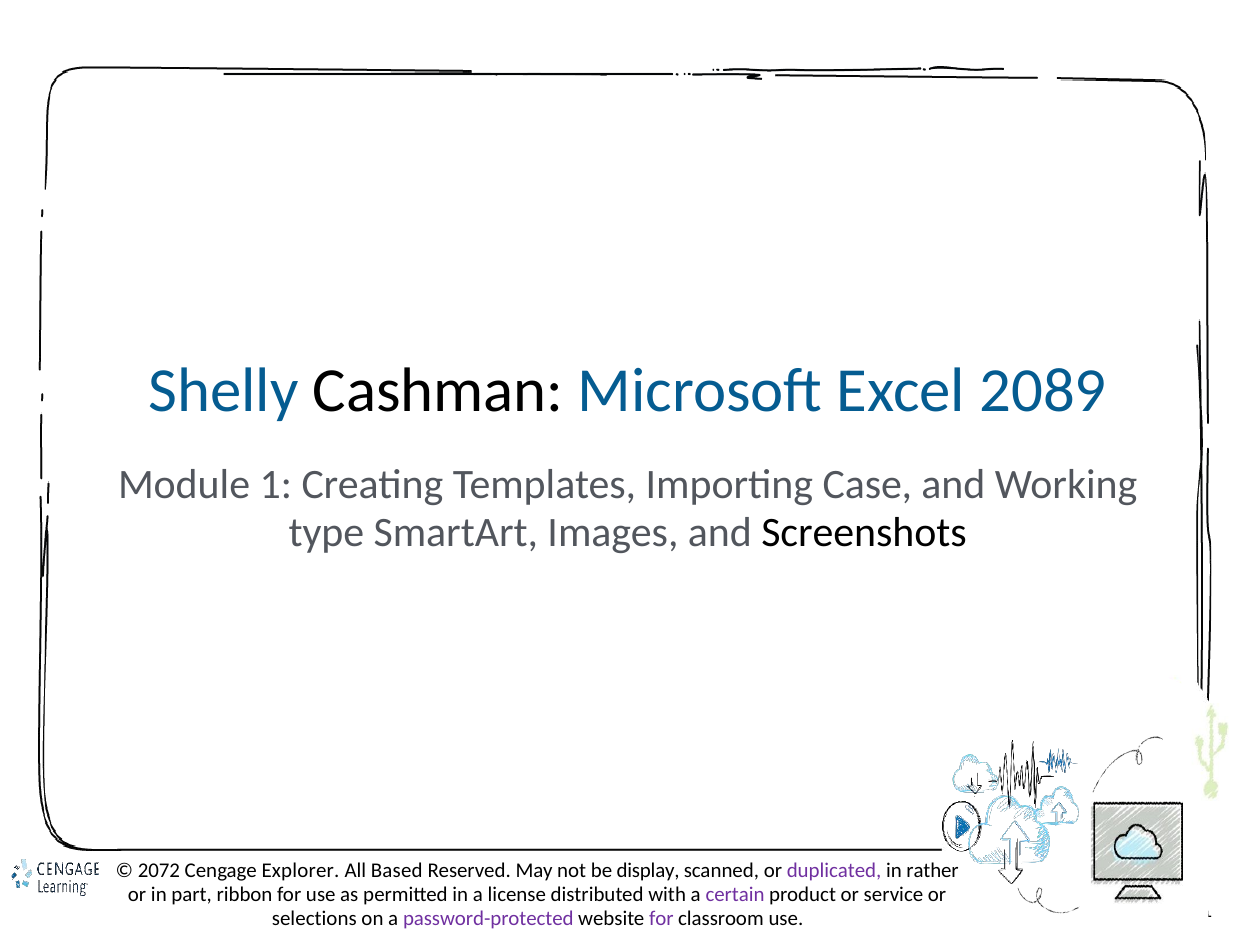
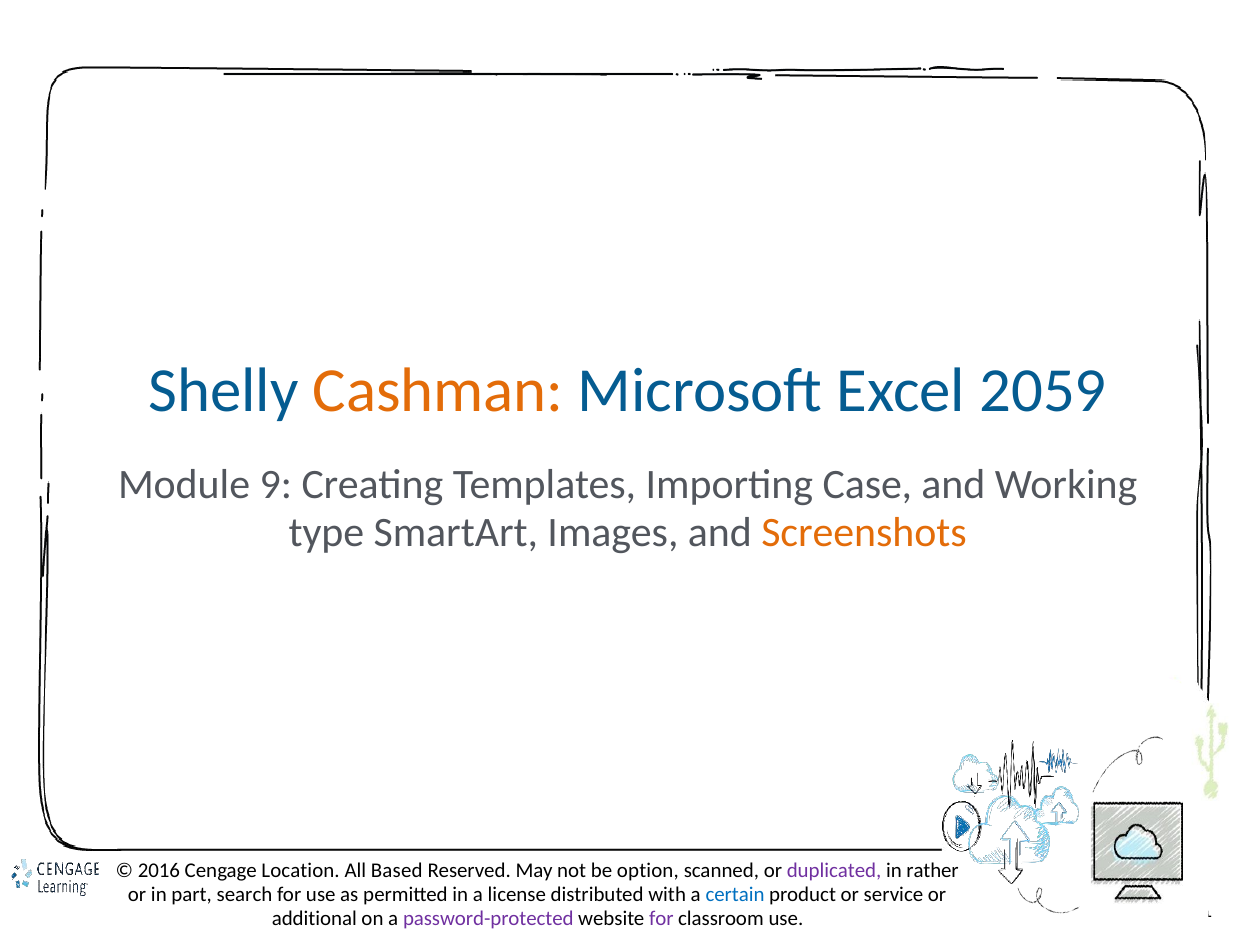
Cashman colour: black -> orange
2089: 2089 -> 2059
Module 1: 1 -> 9
Screenshots colour: black -> orange
2072: 2072 -> 2016
Explorer: Explorer -> Location
display: display -> option
ribbon: ribbon -> search
certain colour: purple -> blue
selections: selections -> additional
